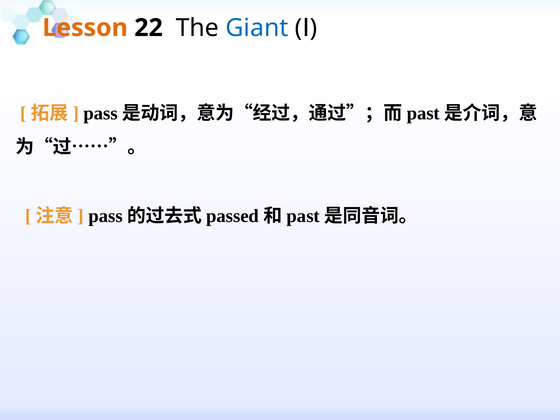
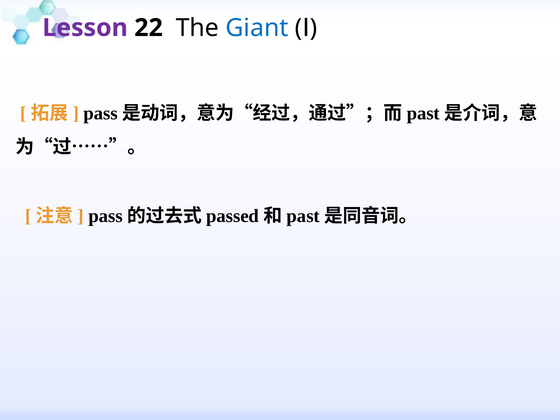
Lesson colour: orange -> purple
